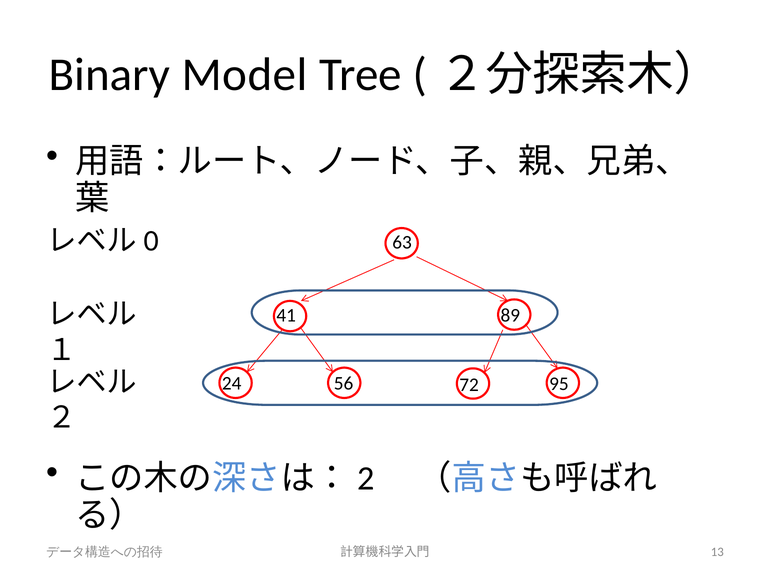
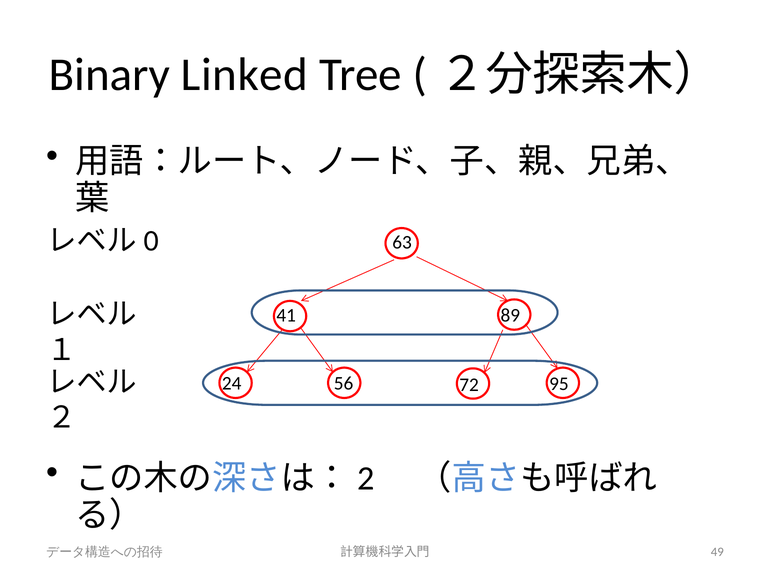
Model: Model -> Linked
13: 13 -> 49
